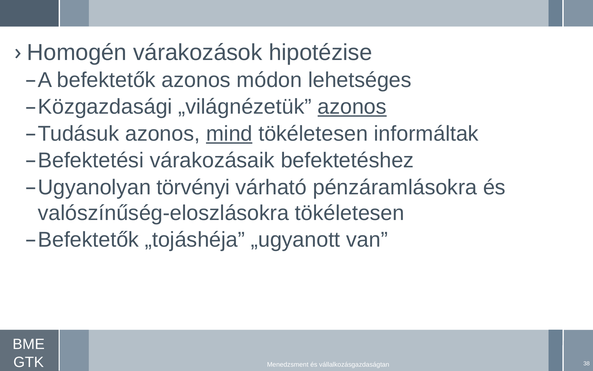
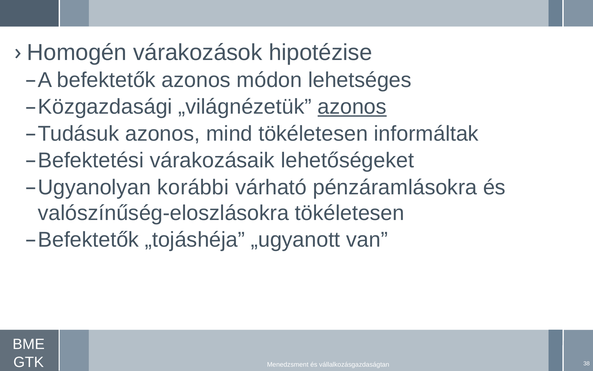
mind underline: present -> none
befektetéshez: befektetéshez -> lehetőségeket
törvényi: törvényi -> korábbi
